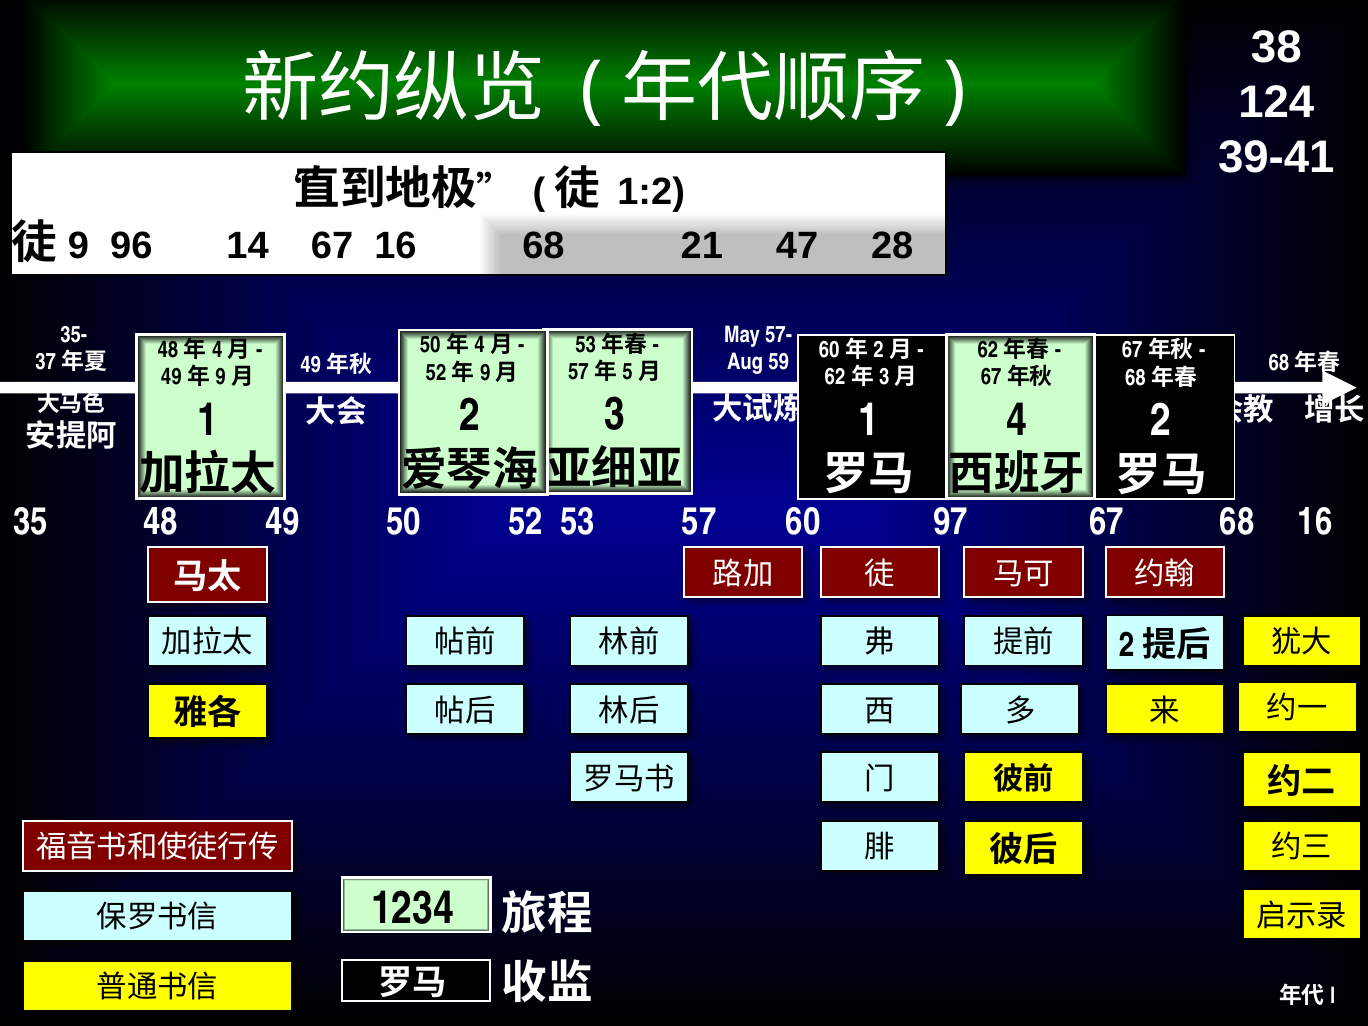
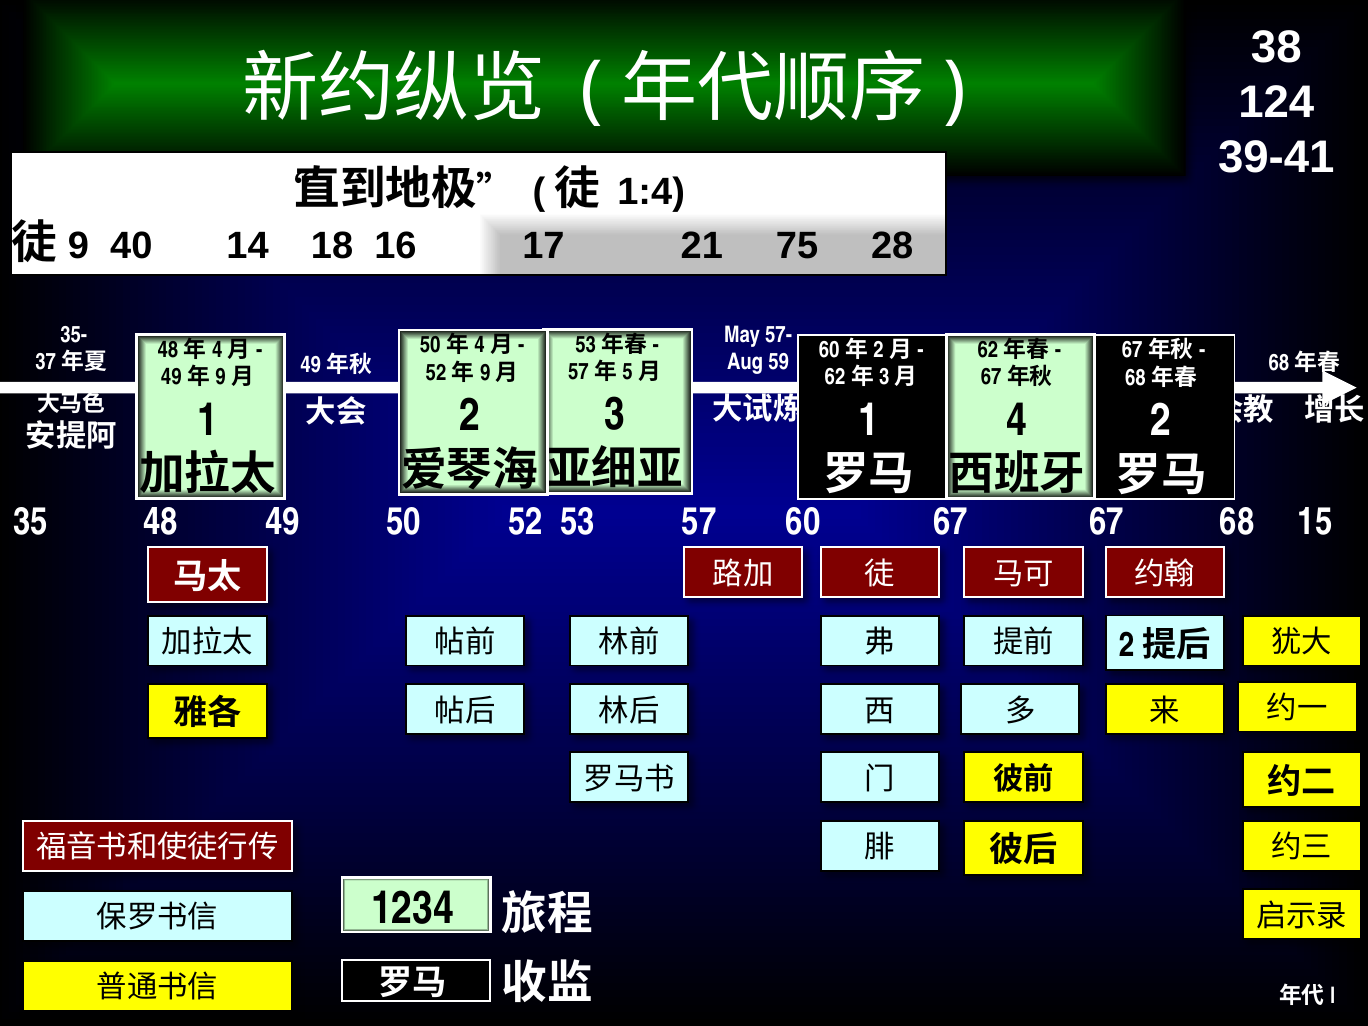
1:2: 1:2 -> 1:4
96: 96 -> 40
14 67: 67 -> 18
16 68: 68 -> 17
47: 47 -> 75
97 at (951, 522): 97 -> 67
68 16: 16 -> 15
